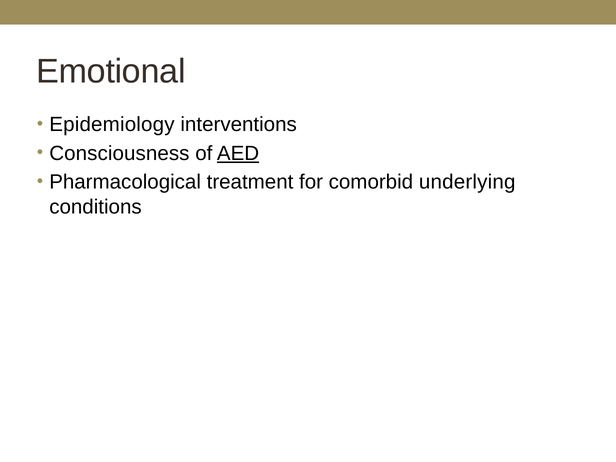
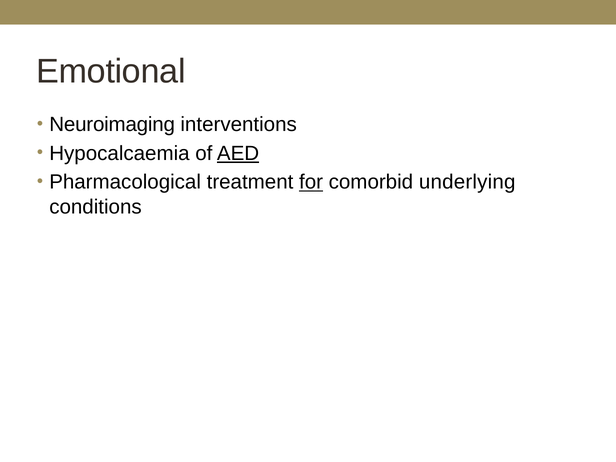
Epidemiology: Epidemiology -> Neuroimaging
Consciousness: Consciousness -> Hypocalcaemia
for underline: none -> present
